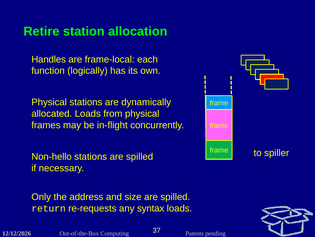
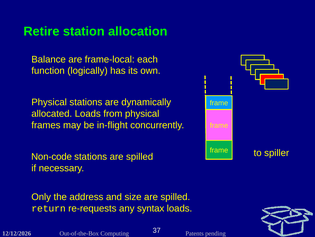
Handles: Handles -> Balance
Non-hello: Non-hello -> Non-code
